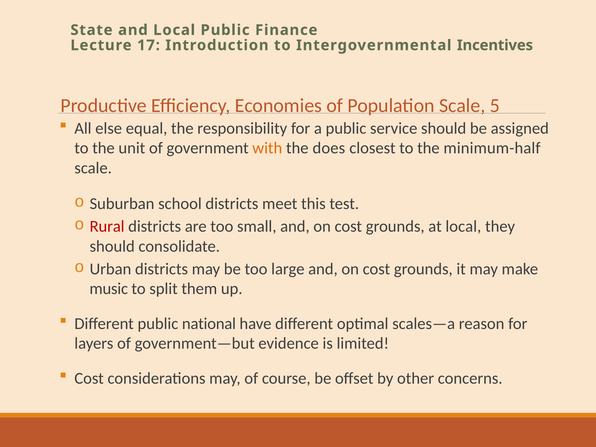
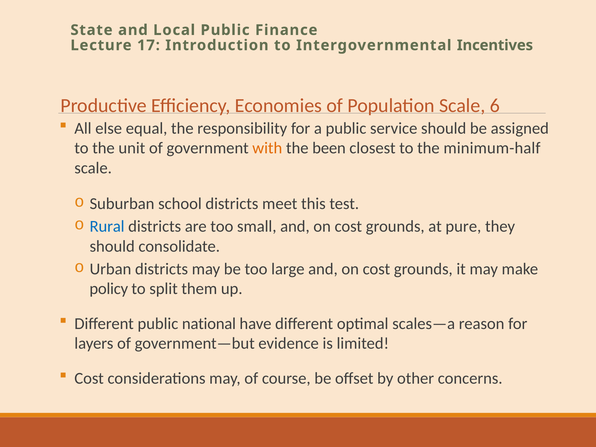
5: 5 -> 6
does: does -> been
Rural colour: red -> blue
at local: local -> pure
music: music -> policy
